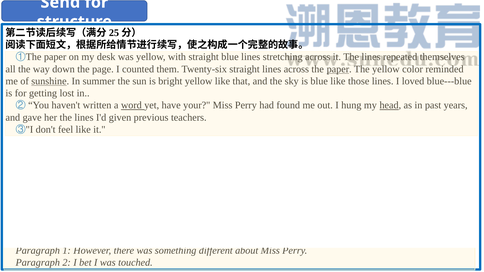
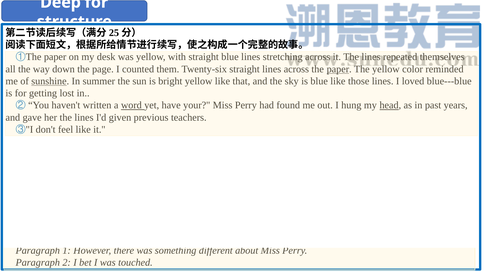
Send: Send -> Deep
